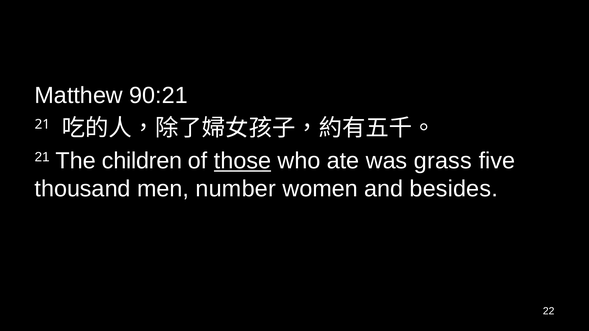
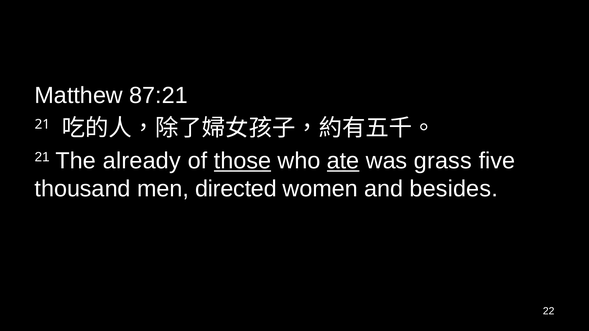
90:21: 90:21 -> 87:21
children: children -> already
ate underline: none -> present
number: number -> directed
